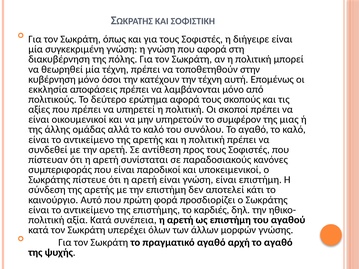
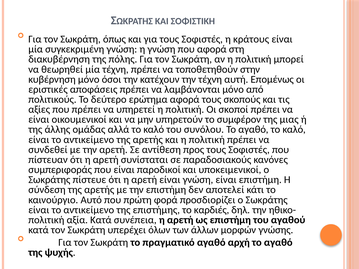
διήγειρε: διήγειρε -> κράτους
εκκλησία: εκκλησία -> εριστικές
